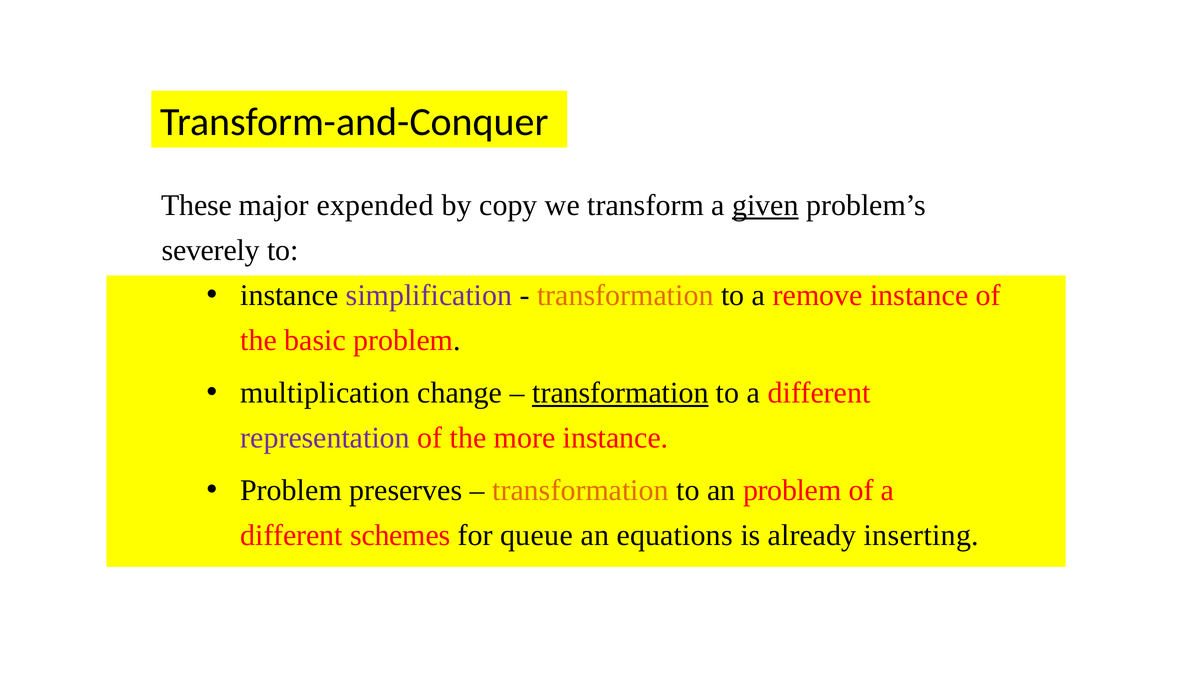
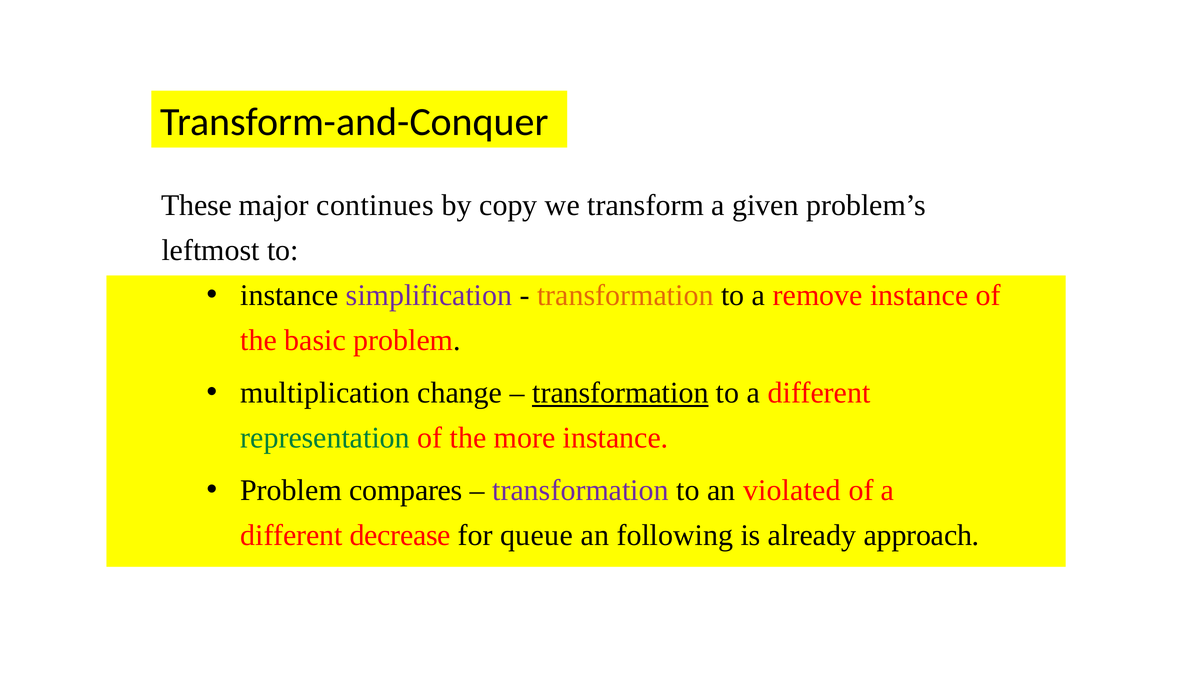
expended: expended -> continues
given underline: present -> none
severely: severely -> leftmost
representation colour: purple -> green
preserves: preserves -> compares
transformation at (581, 490) colour: orange -> purple
an problem: problem -> violated
schemes: schemes -> decrease
equations: equations -> following
inserting: inserting -> approach
